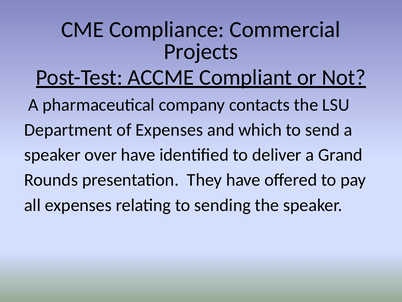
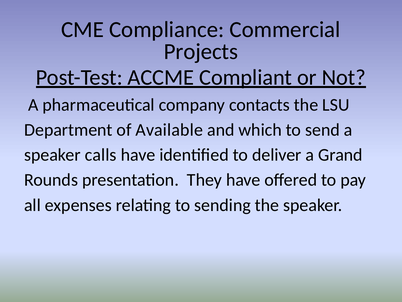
of Expenses: Expenses -> Available
over: over -> calls
